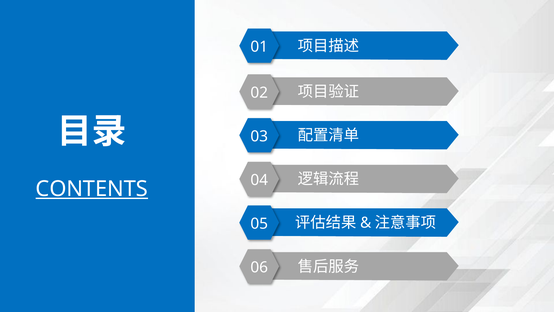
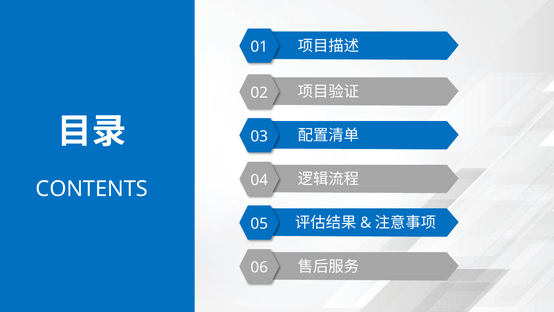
CONTENTS underline: present -> none
